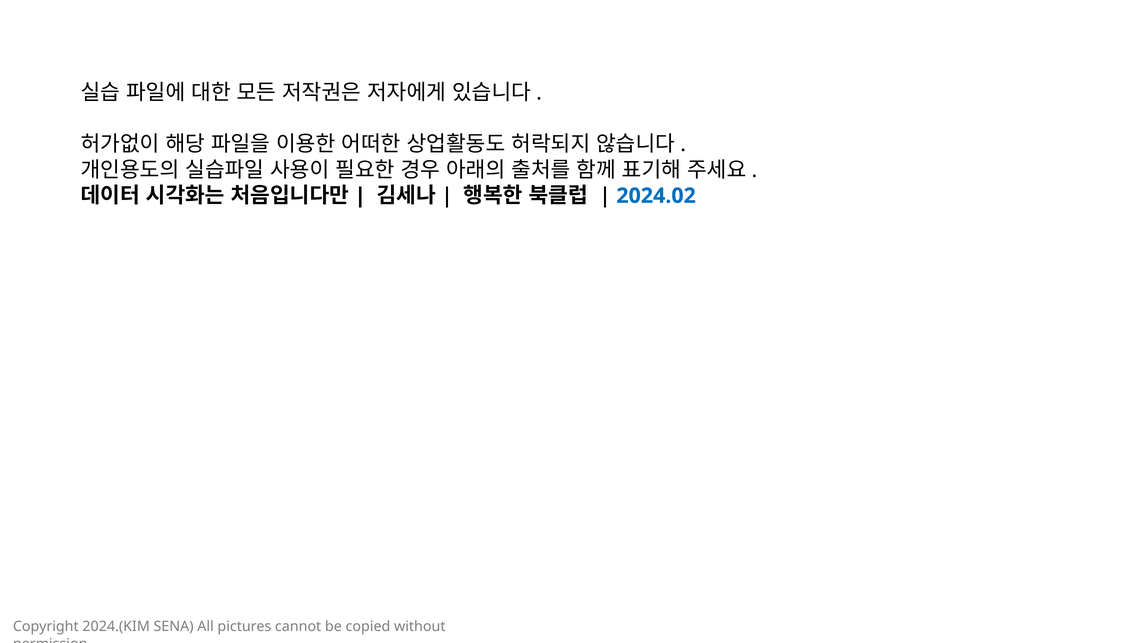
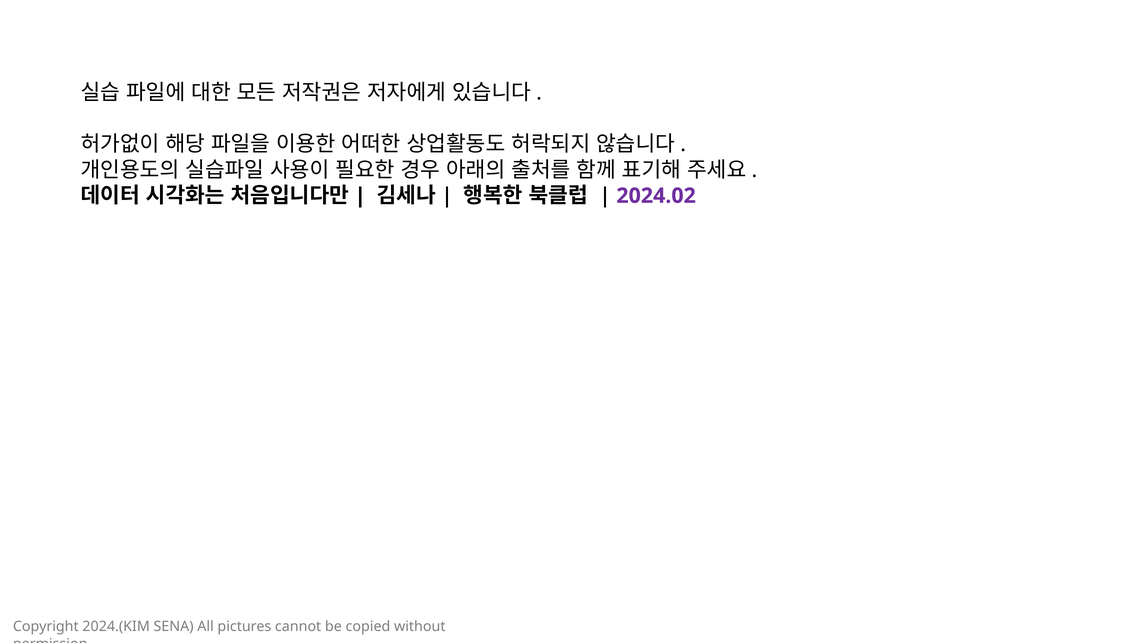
2024.02 colour: blue -> purple
